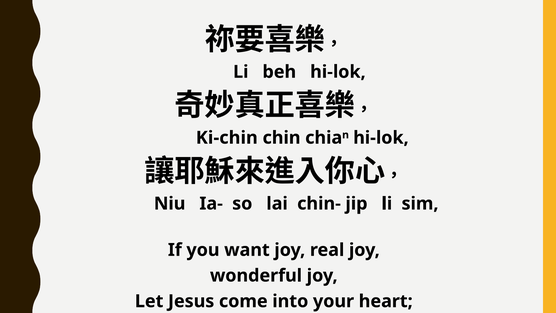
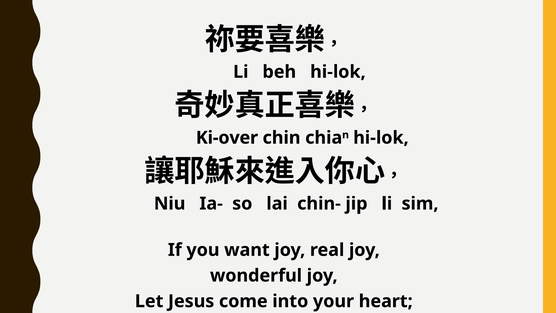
Ki-chin: Ki-chin -> Ki-over
